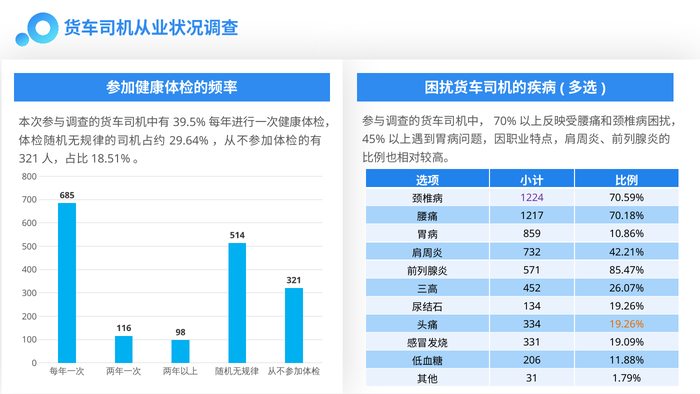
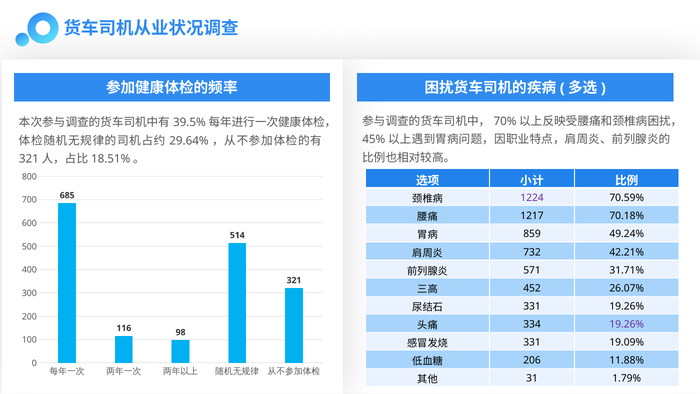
10.86%: 10.86% -> 49.24%
85.47%: 85.47% -> 31.71%
134 at (532, 306): 134 -> 331
19.26% at (627, 324) colour: orange -> purple
